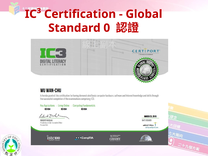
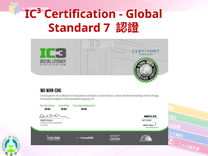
0: 0 -> 7
